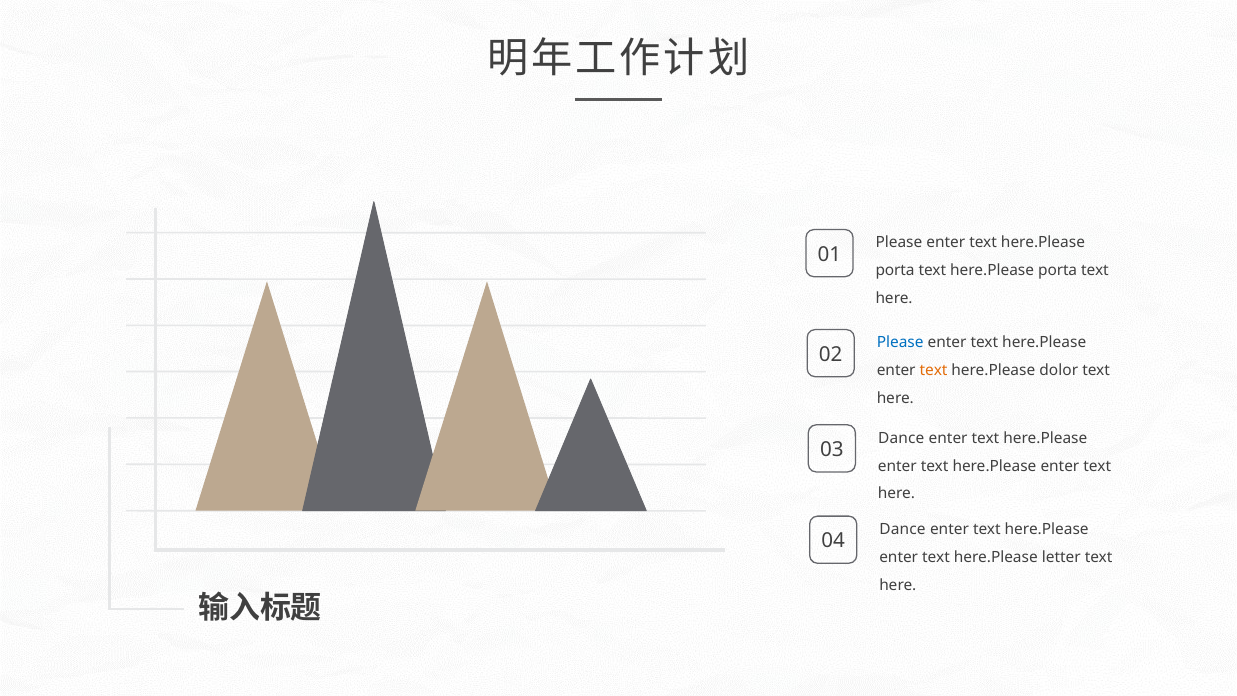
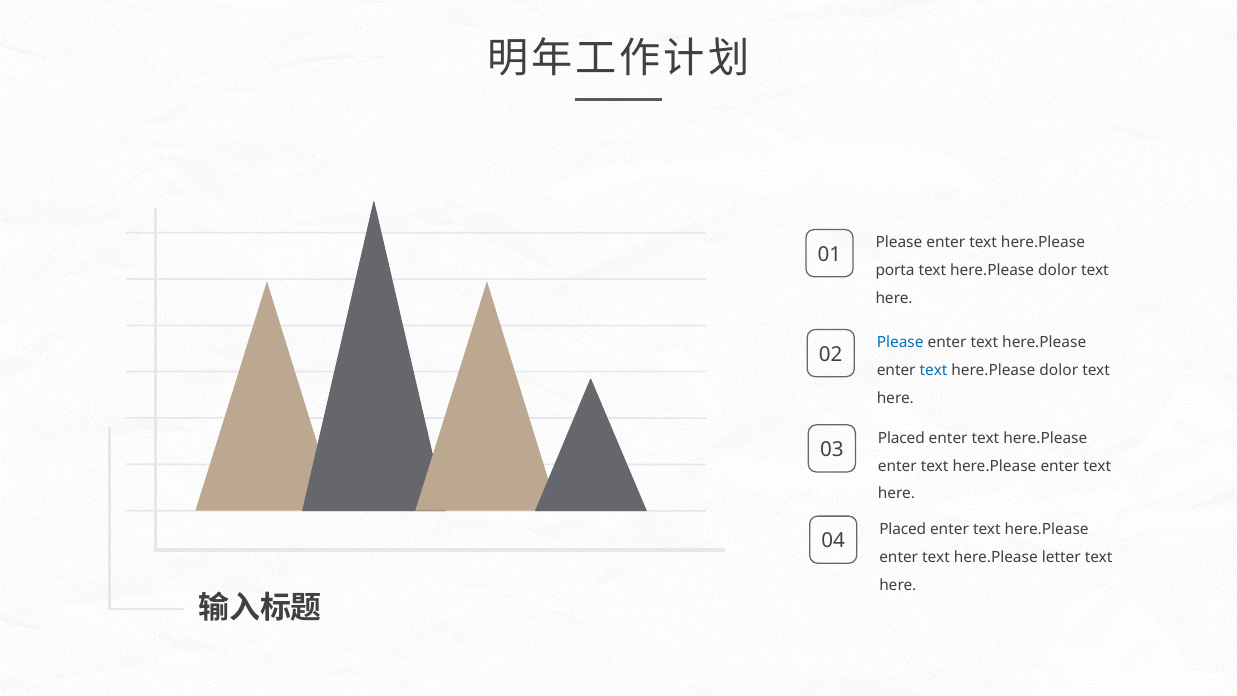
porta at (1058, 271): porta -> dolor
text at (934, 371) colour: orange -> blue
Dance at (901, 438): Dance -> Placed
Dance at (903, 529): Dance -> Placed
